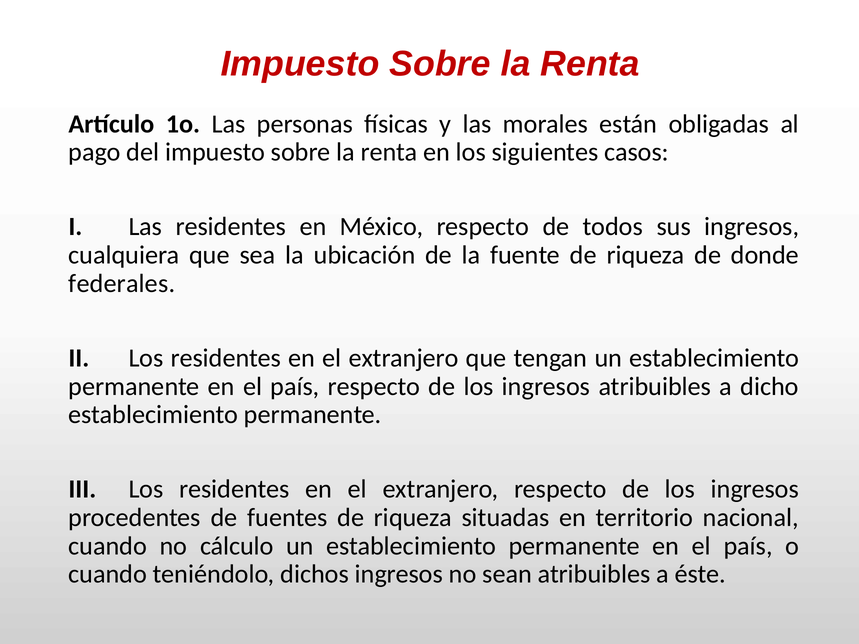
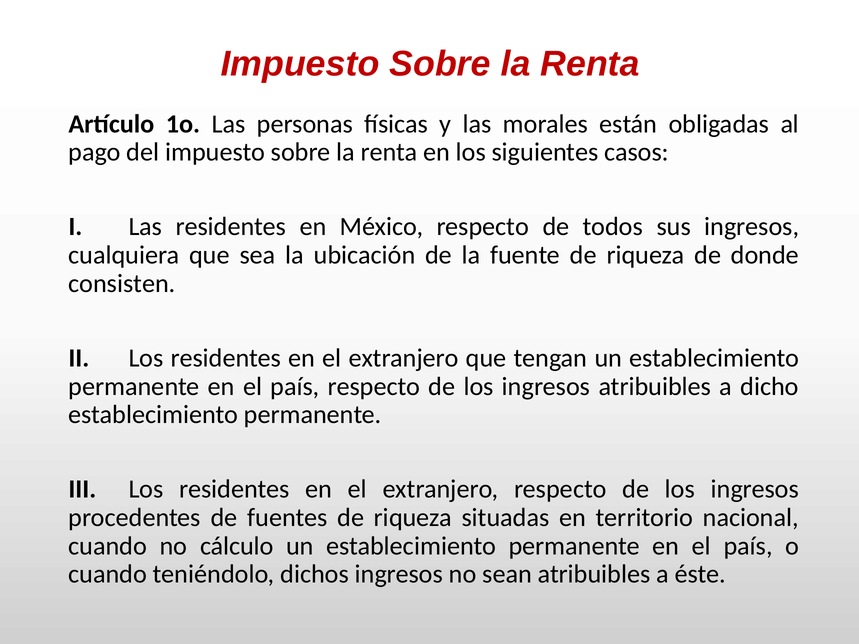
federales: federales -> consisten
